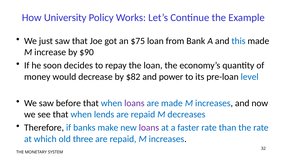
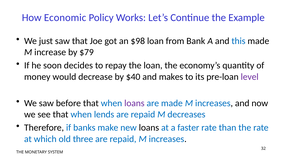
University: University -> Economic
$75: $75 -> $98
$90: $90 -> $79
$82: $82 -> $40
power: power -> makes
level colour: blue -> purple
loans at (149, 127) colour: purple -> black
